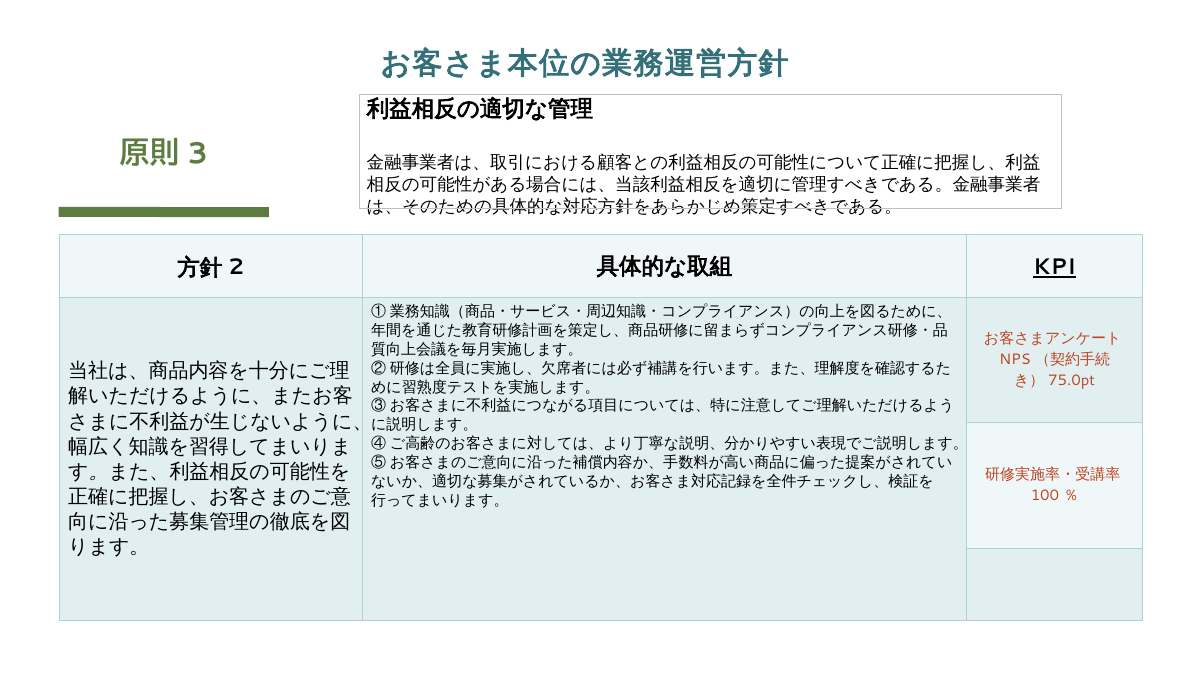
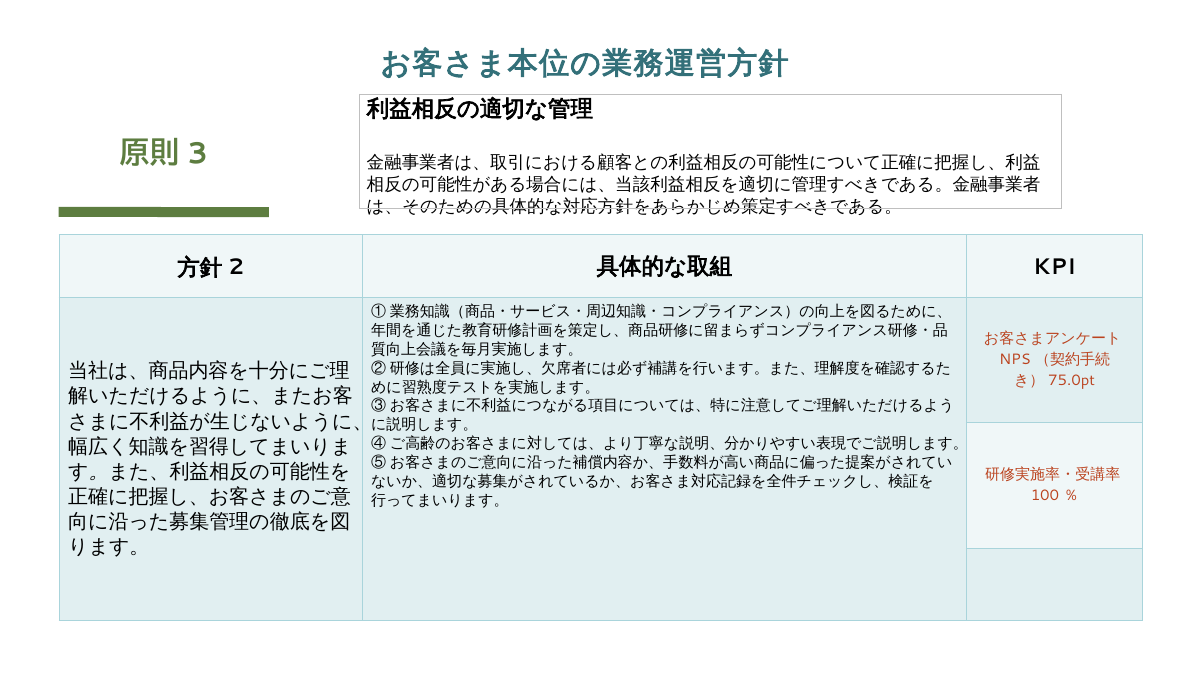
KPI underline: present -> none
